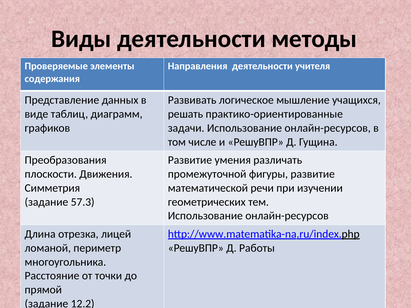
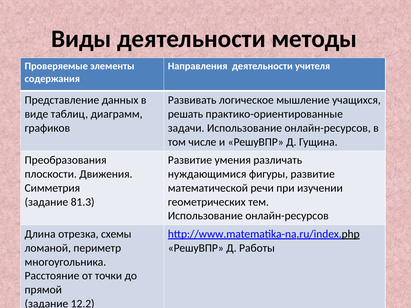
промежуточной: промежуточной -> нуждающимися
57.3: 57.3 -> 81.3
лицей: лицей -> схемы
